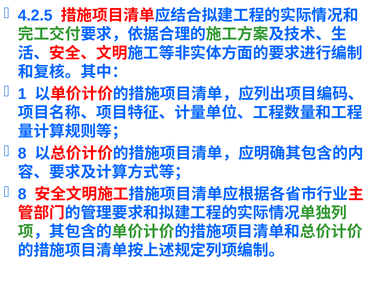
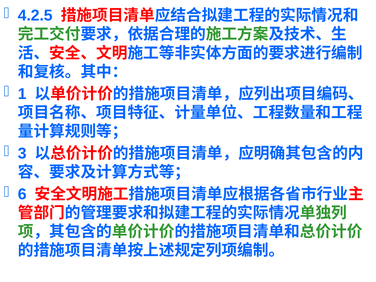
8 at (22, 153): 8 -> 3
8 at (22, 194): 8 -> 6
